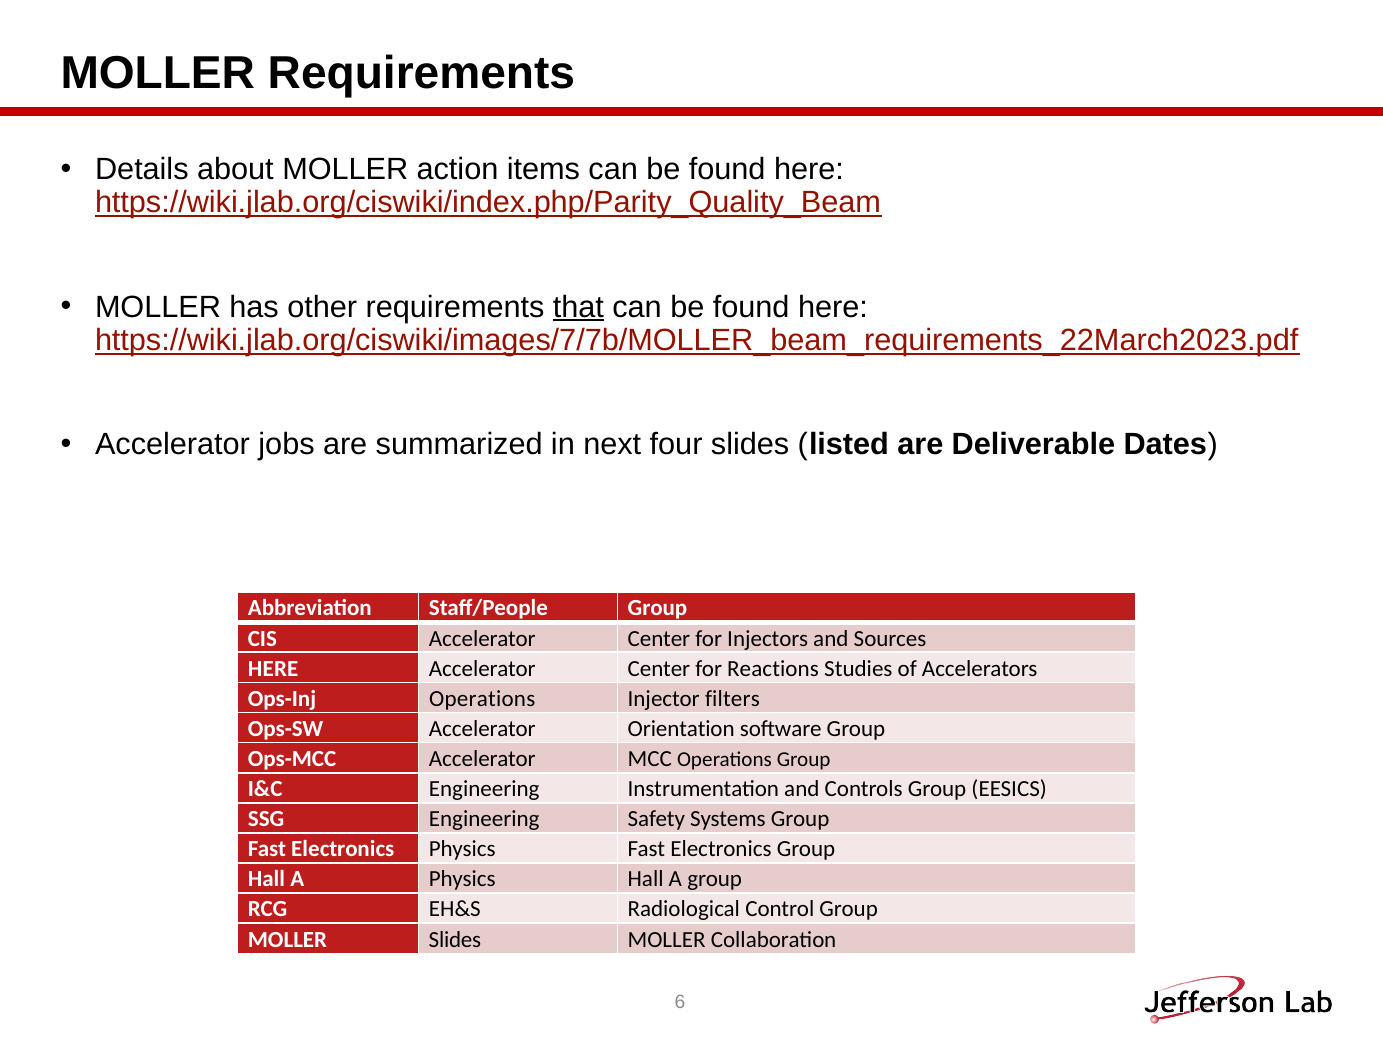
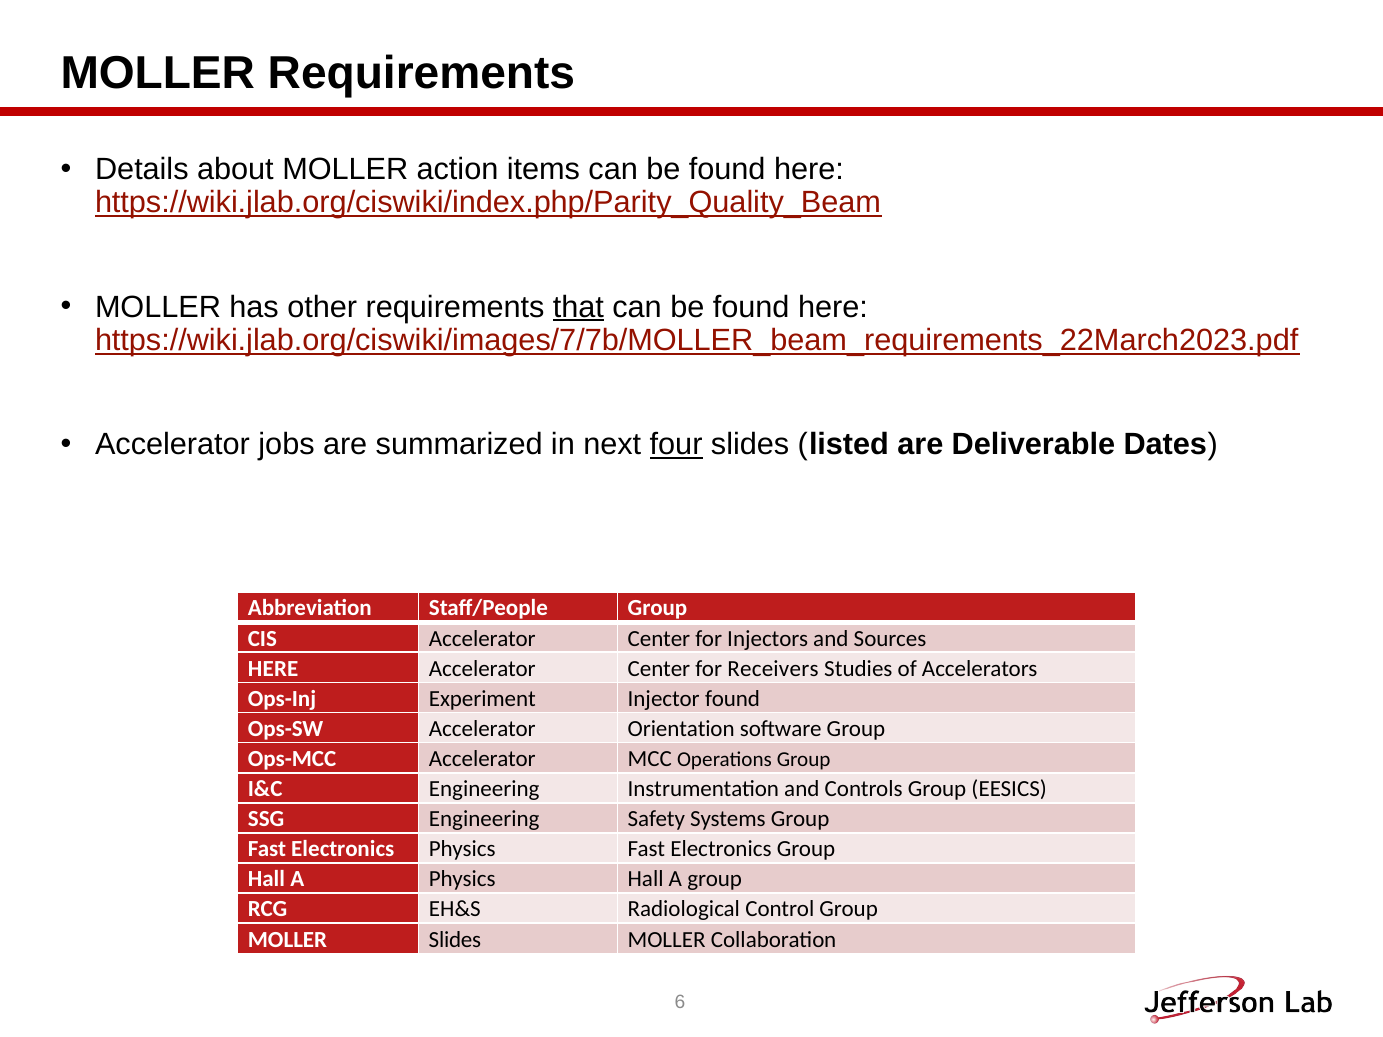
four underline: none -> present
Reactions: Reactions -> Receivers
Ops-Inj Operations: Operations -> Experiment
Injector filters: filters -> found
